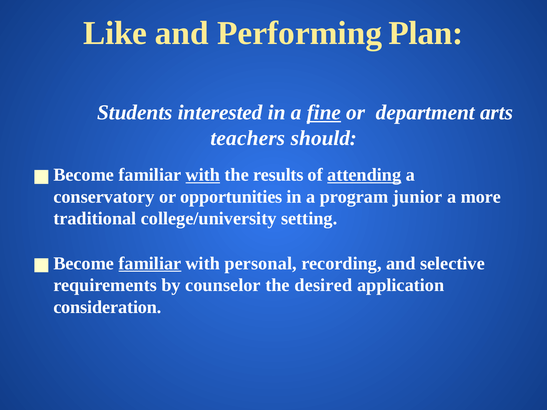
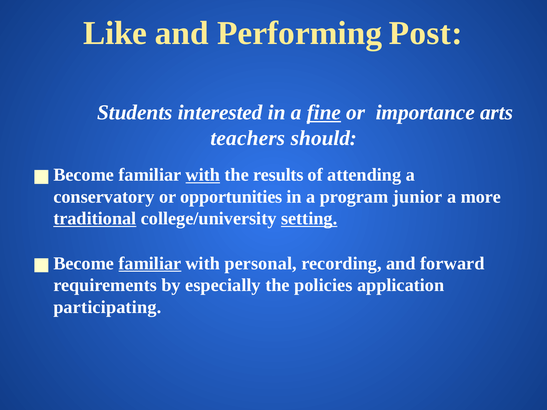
Plan: Plan -> Post
department: department -> importance
attending underline: present -> none
traditional underline: none -> present
setting underline: none -> present
selective: selective -> forward
counselor: counselor -> especially
desired: desired -> policies
consideration: consideration -> participating
